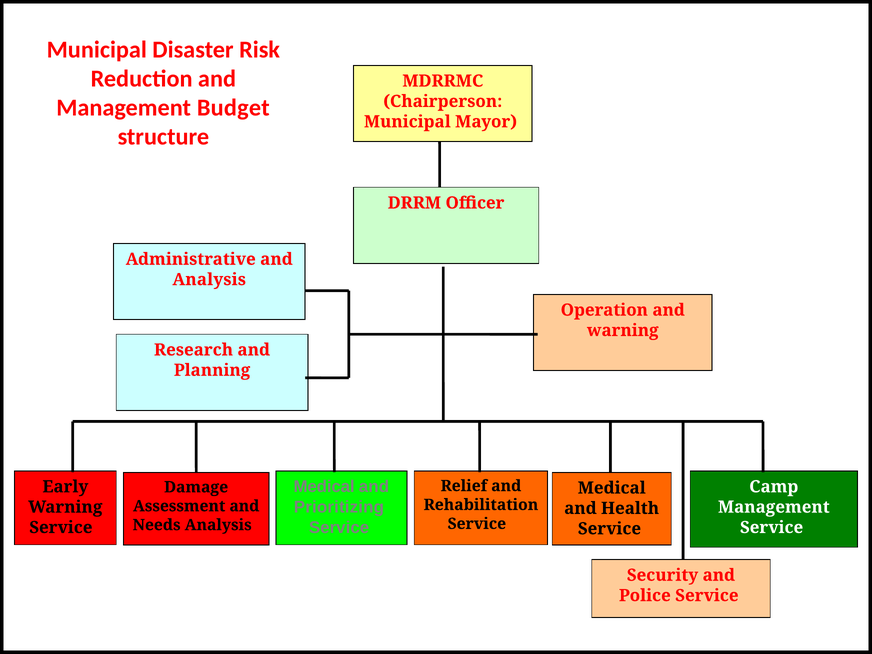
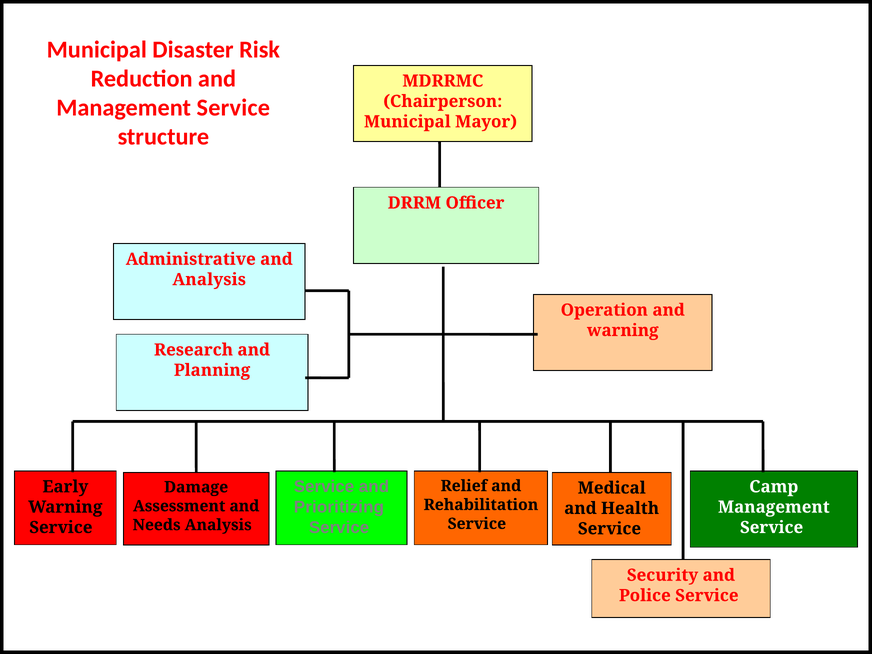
Budget at (233, 108): Budget -> Service
Medical at (324, 487): Medical -> Service
